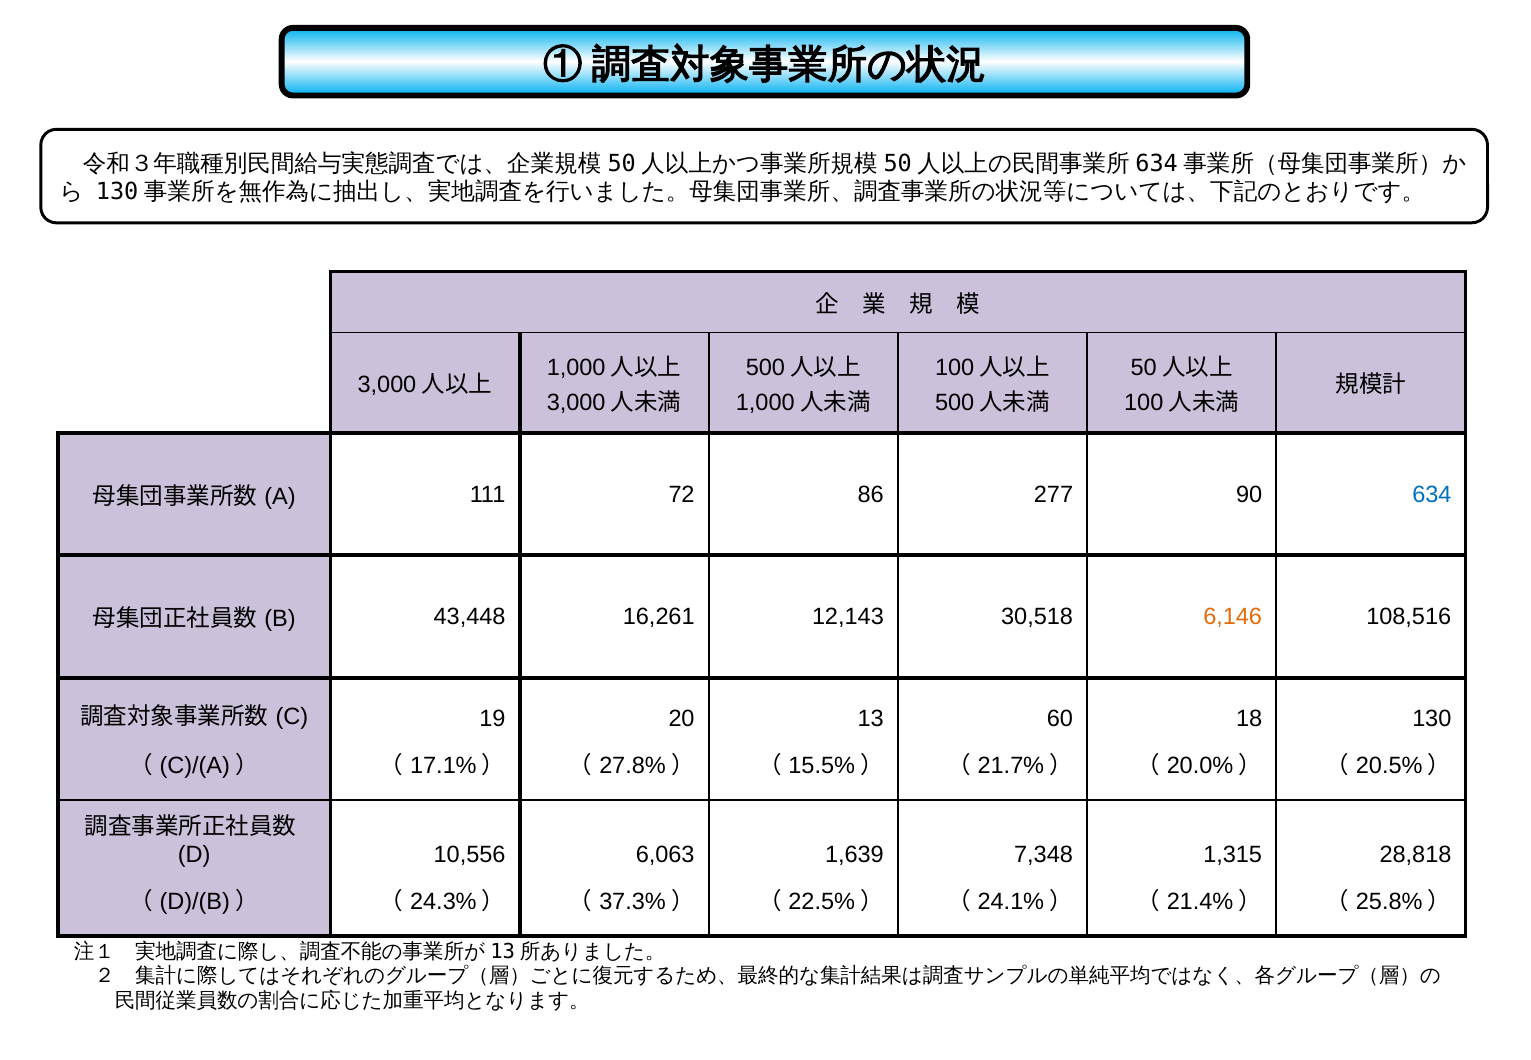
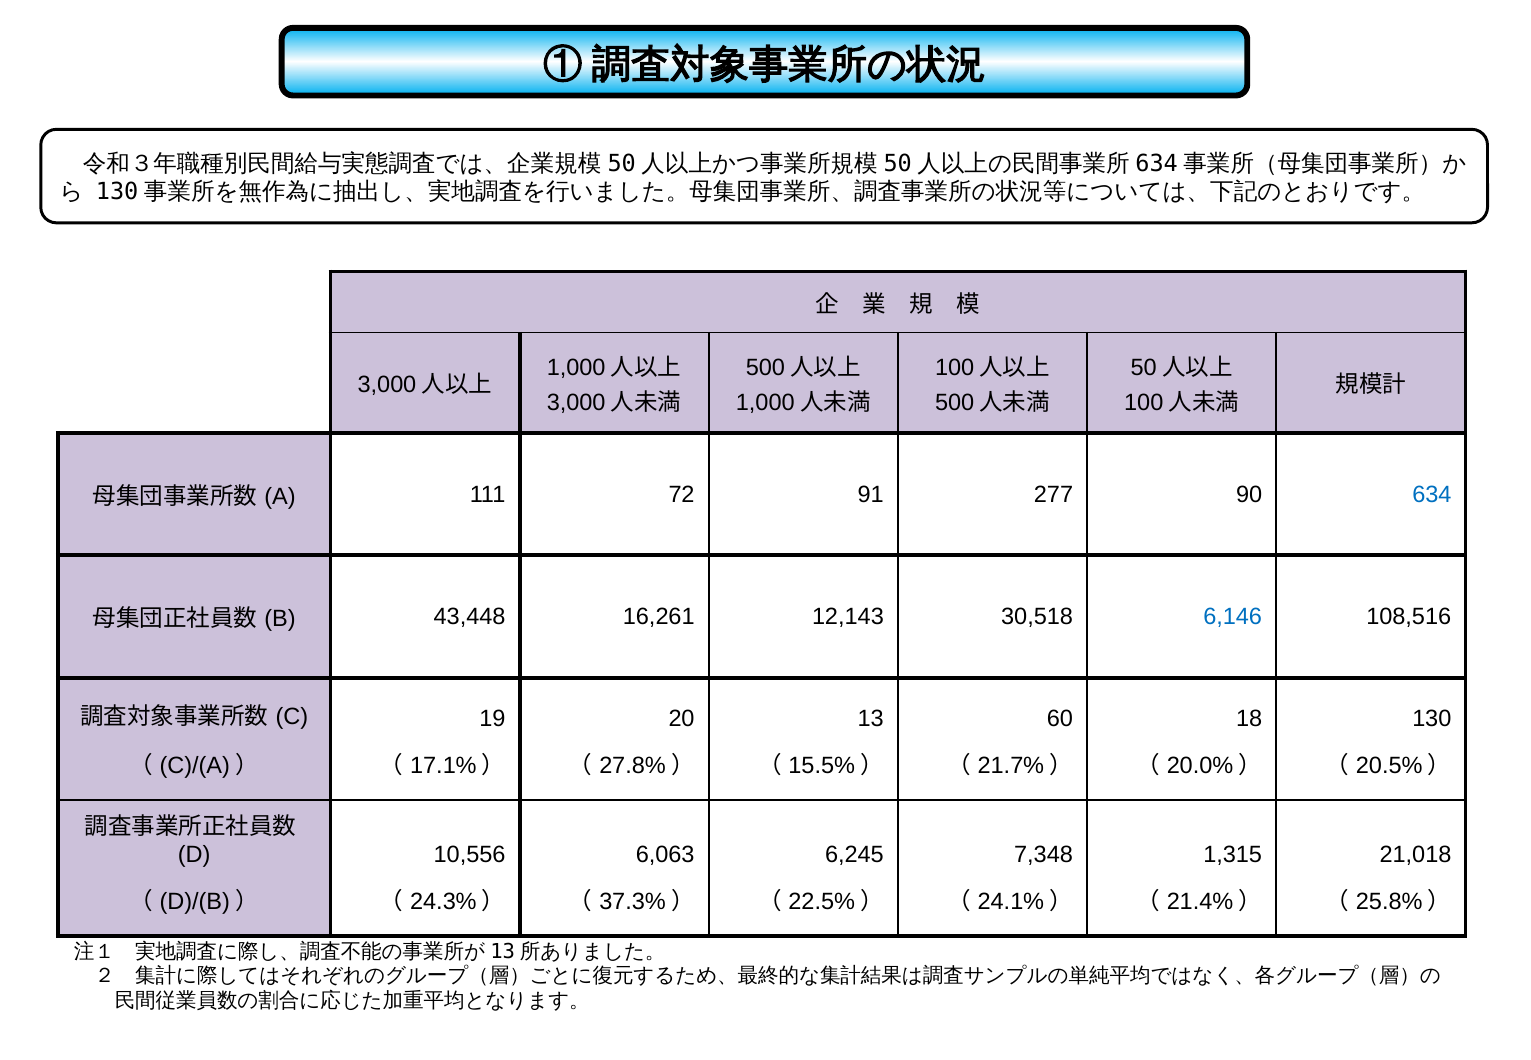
86: 86 -> 91
6,146 colour: orange -> blue
1,639: 1,639 -> 6,245
28,818: 28,818 -> 21,018
